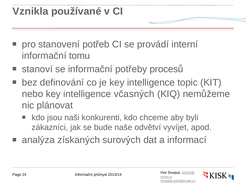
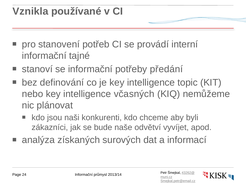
tomu: tomu -> tajné
procesů: procesů -> předání
